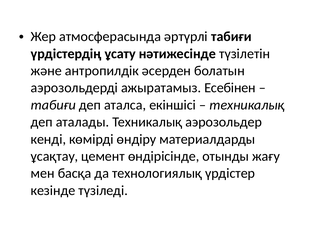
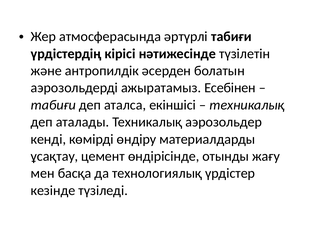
ұсату: ұсату -> кірісі
